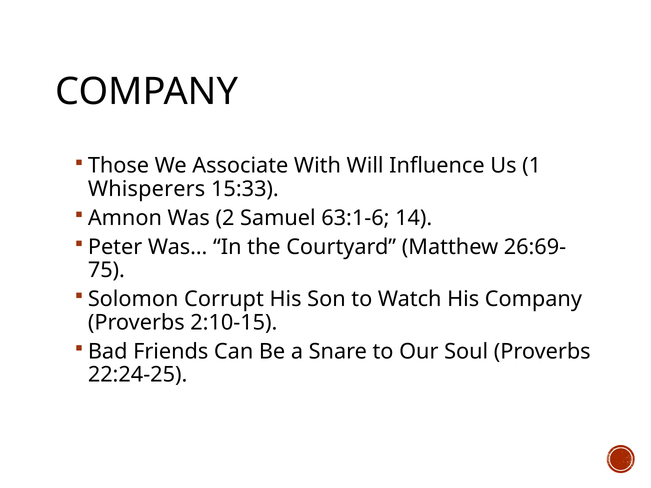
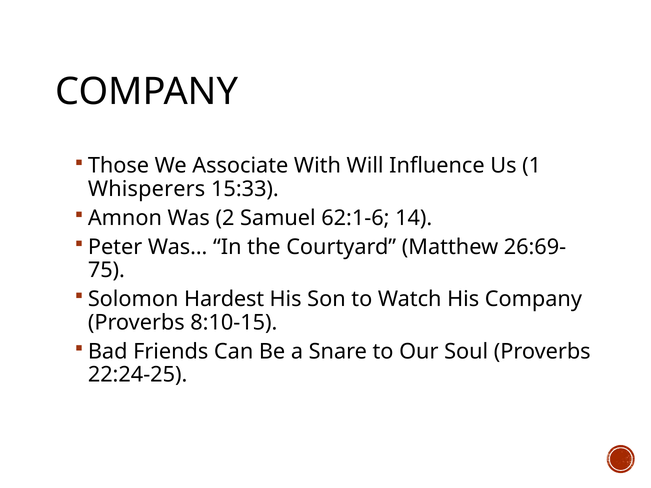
63:1-6: 63:1-6 -> 62:1-6
Corrupt: Corrupt -> Hardest
2:10-15: 2:10-15 -> 8:10-15
